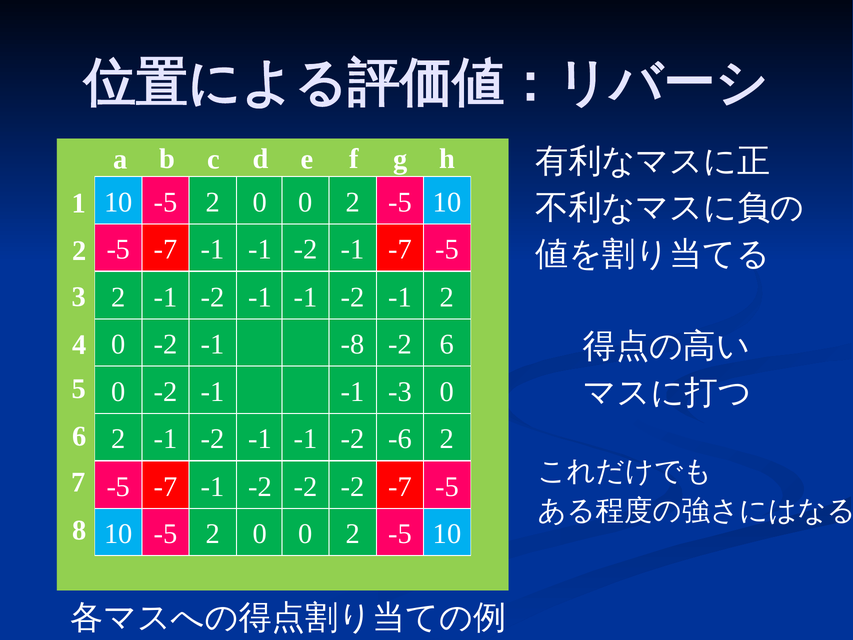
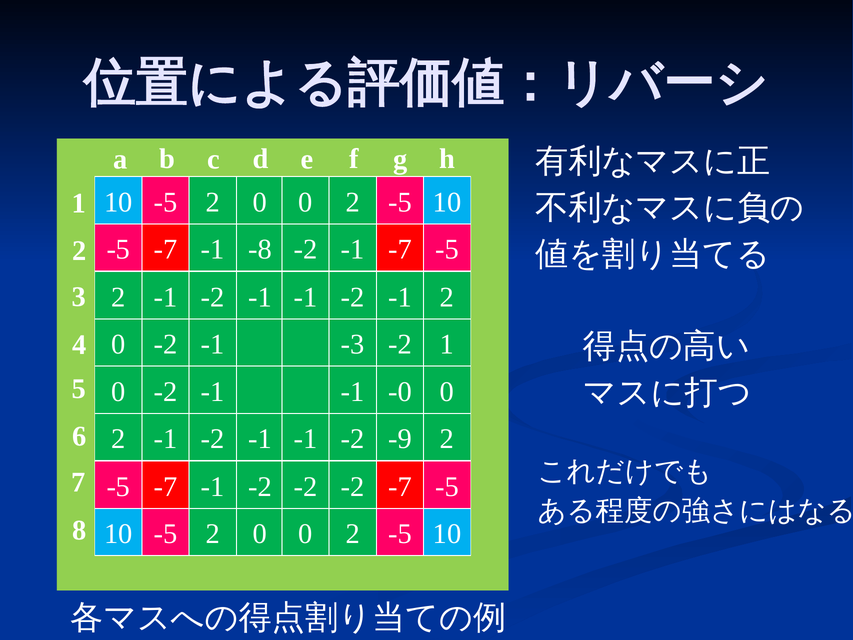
-7 -1 -1: -1 -> -8
-8: -8 -> -3
-2 6: 6 -> 1
-3: -3 -> -0
-6: -6 -> -9
